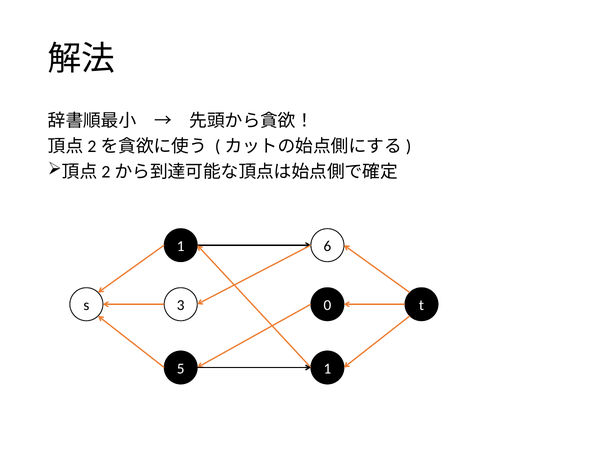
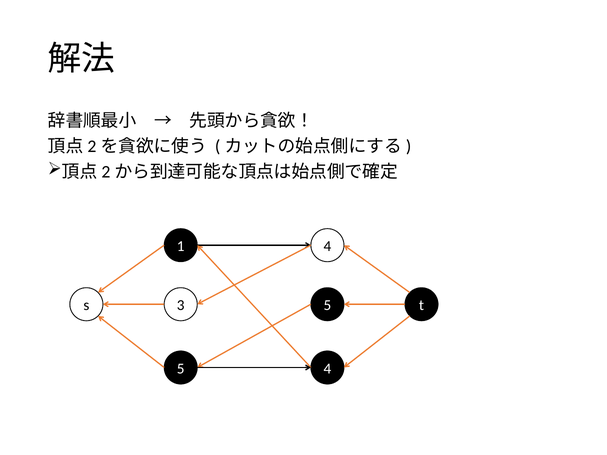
1 6: 6 -> 4
3 0: 0 -> 5
5 1: 1 -> 4
